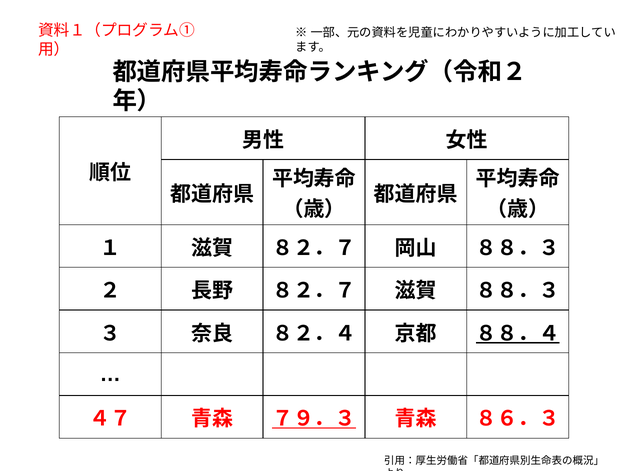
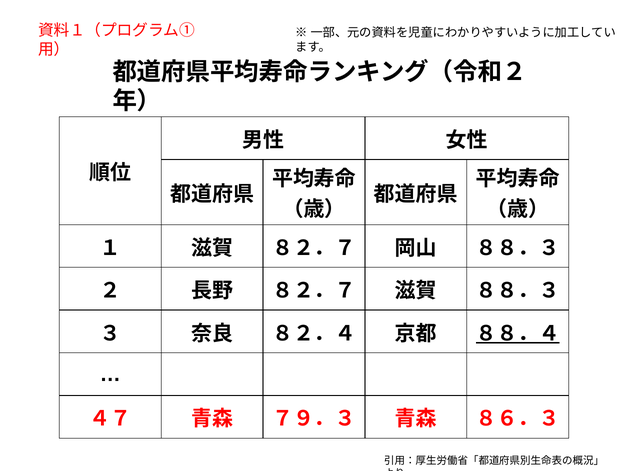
７９．３ underline: present -> none
